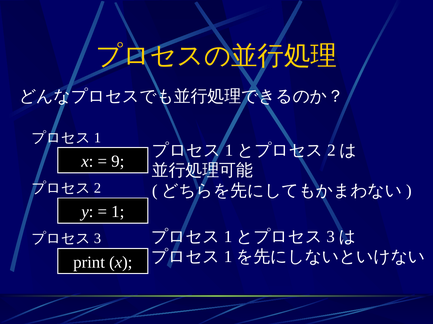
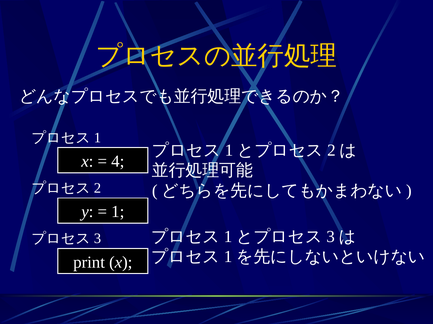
9: 9 -> 4
